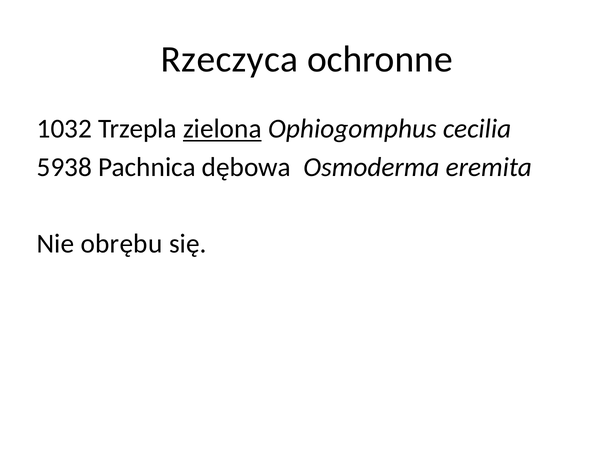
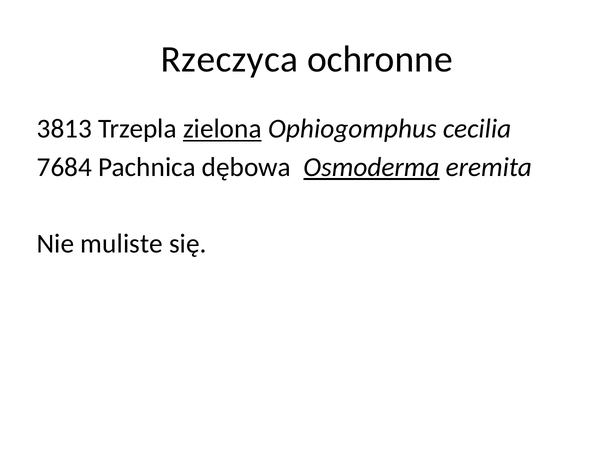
1032: 1032 -> 3813
5938: 5938 -> 7684
Osmoderma underline: none -> present
obrębu: obrębu -> muliste
